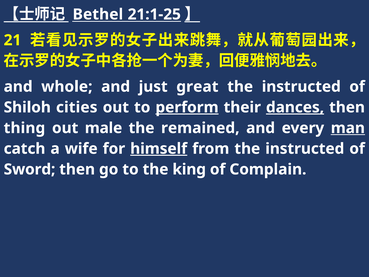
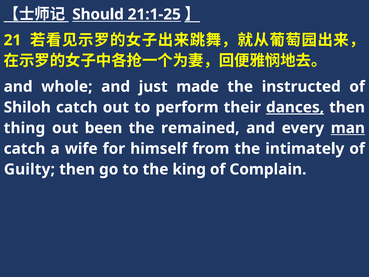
Bethel: Bethel -> Should
great: great -> made
Shiloh cities: cities -> catch
perform underline: present -> none
male: male -> been
himself underline: present -> none
from the instructed: instructed -> intimately
Sword: Sword -> Guilty
